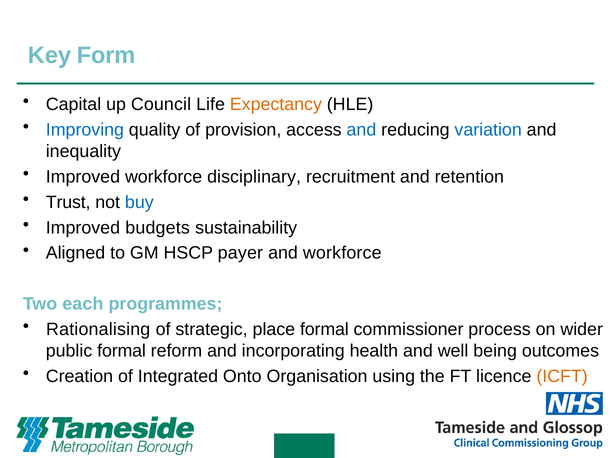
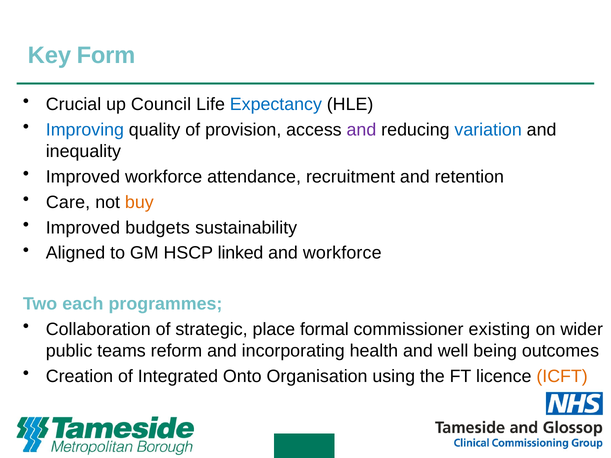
Capital: Capital -> Crucial
Expectancy colour: orange -> blue
and at (361, 130) colour: blue -> purple
disciplinary: disciplinary -> attendance
Trust: Trust -> Care
buy colour: blue -> orange
payer: payer -> linked
Rationalising: Rationalising -> Collaboration
process: process -> existing
public formal: formal -> teams
